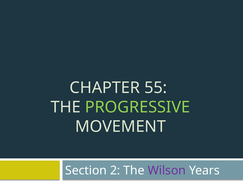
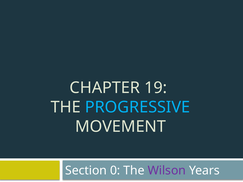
55: 55 -> 19
PROGRESSIVE colour: light green -> light blue
2: 2 -> 0
